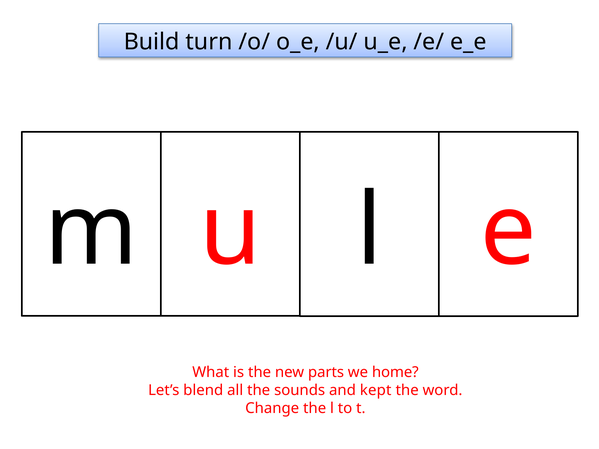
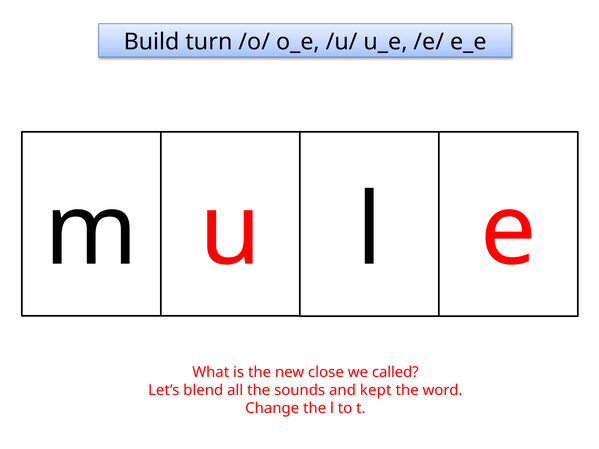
parts: parts -> close
home: home -> called
